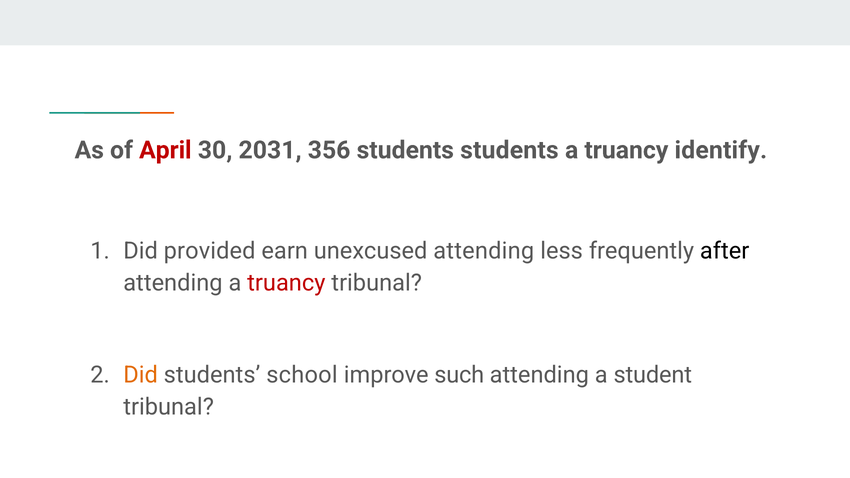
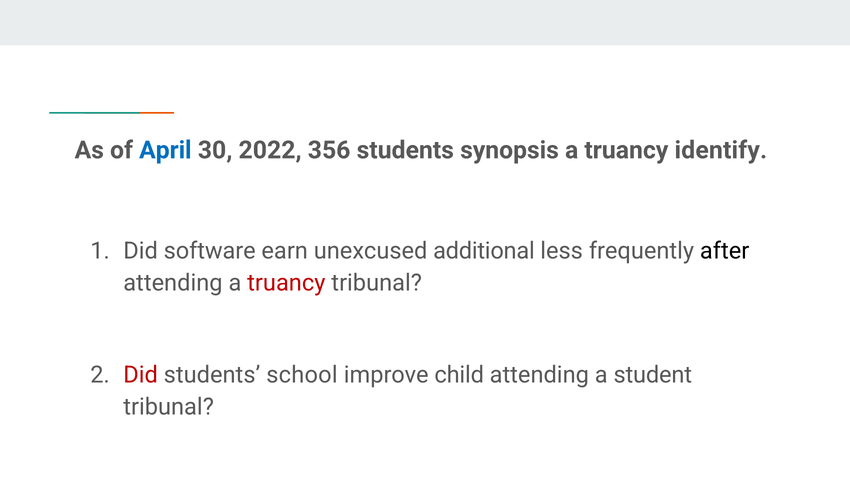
April colour: red -> blue
2031: 2031 -> 2022
students students: students -> synopsis
provided: provided -> software
unexcused attending: attending -> additional
Did at (141, 375) colour: orange -> red
such: such -> child
